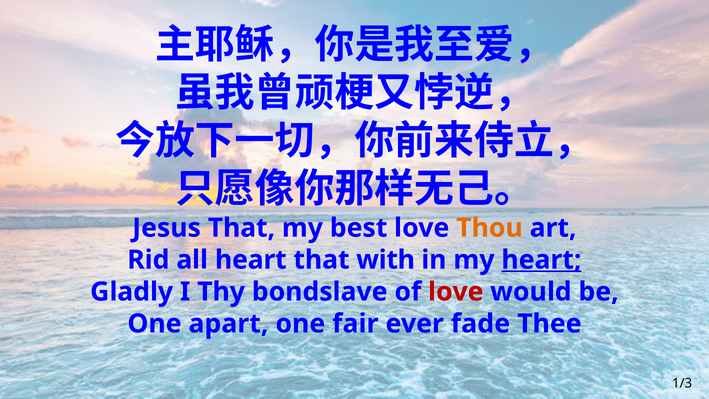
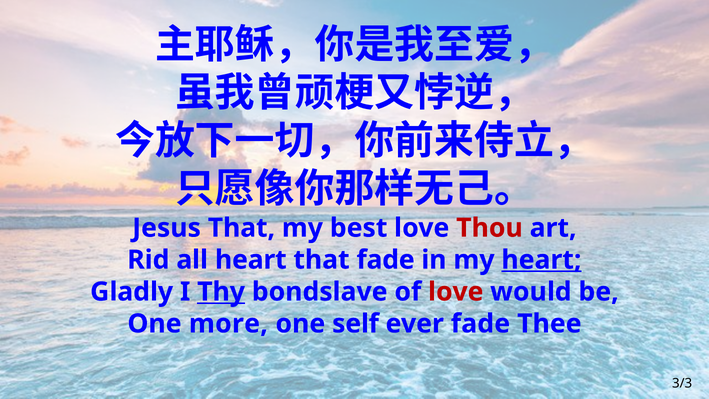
Thou colour: orange -> red
that with: with -> fade
Thy underline: none -> present
apart: apart -> more
fair: fair -> self
1/3: 1/3 -> 3/3
